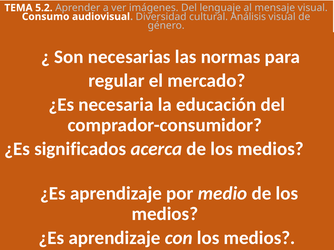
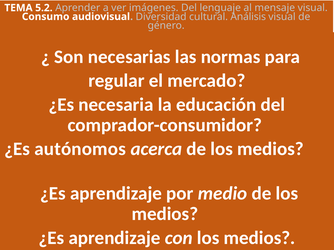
significados: significados -> autónomos
